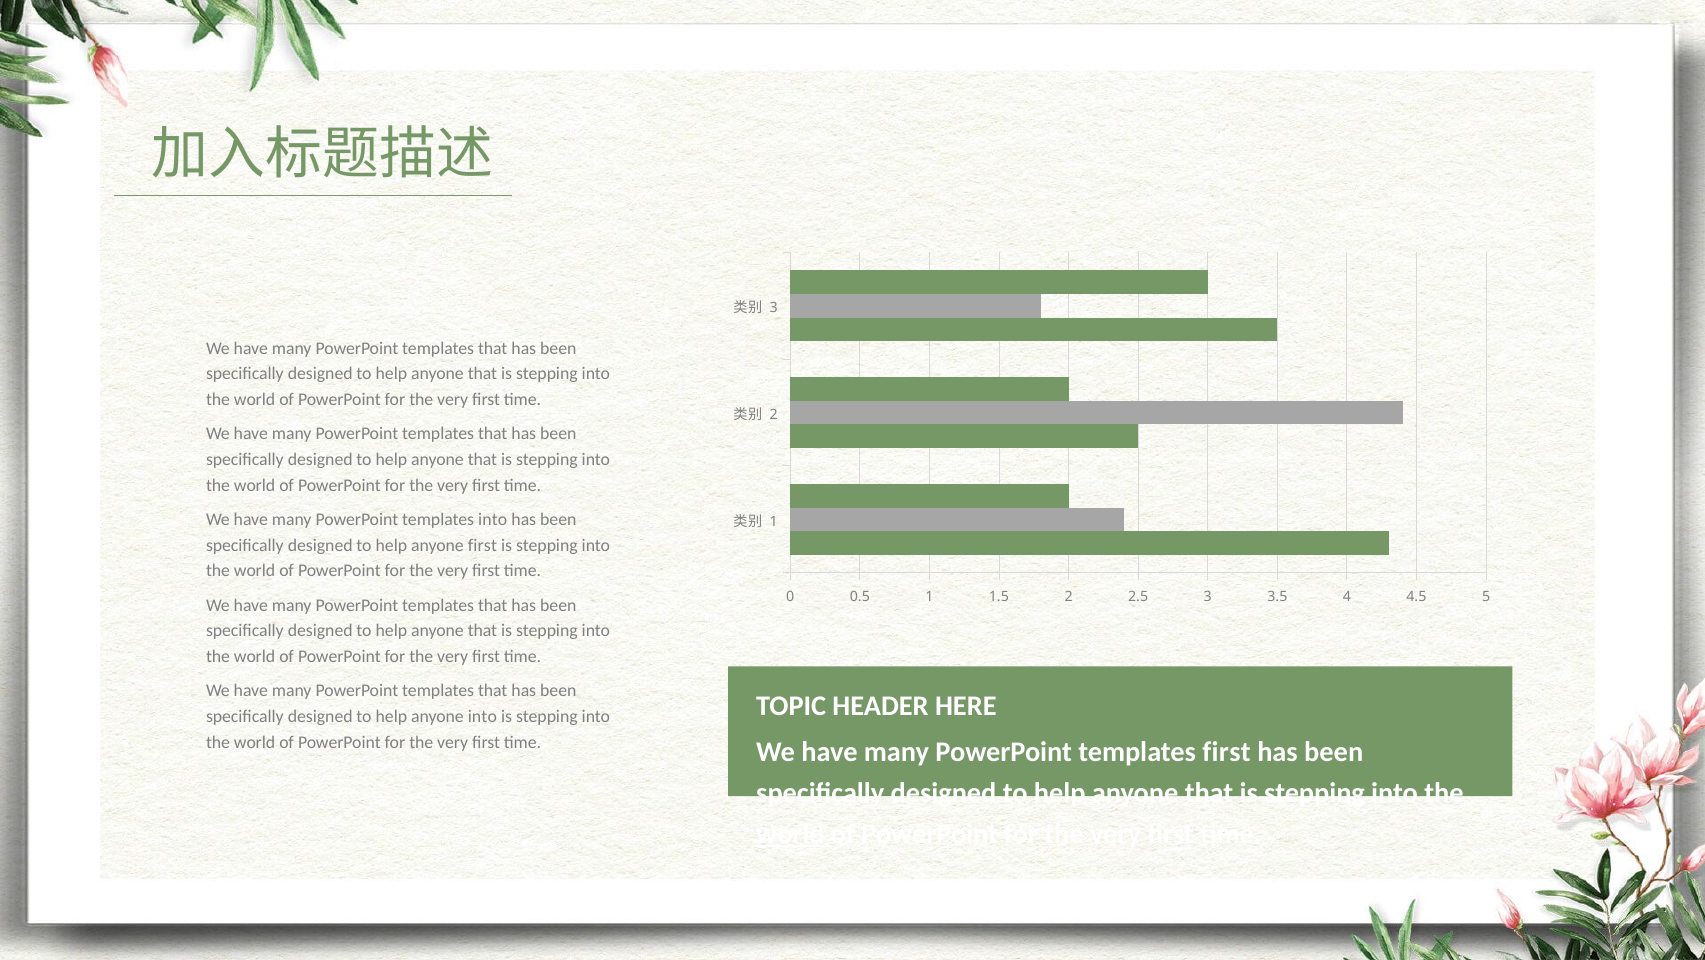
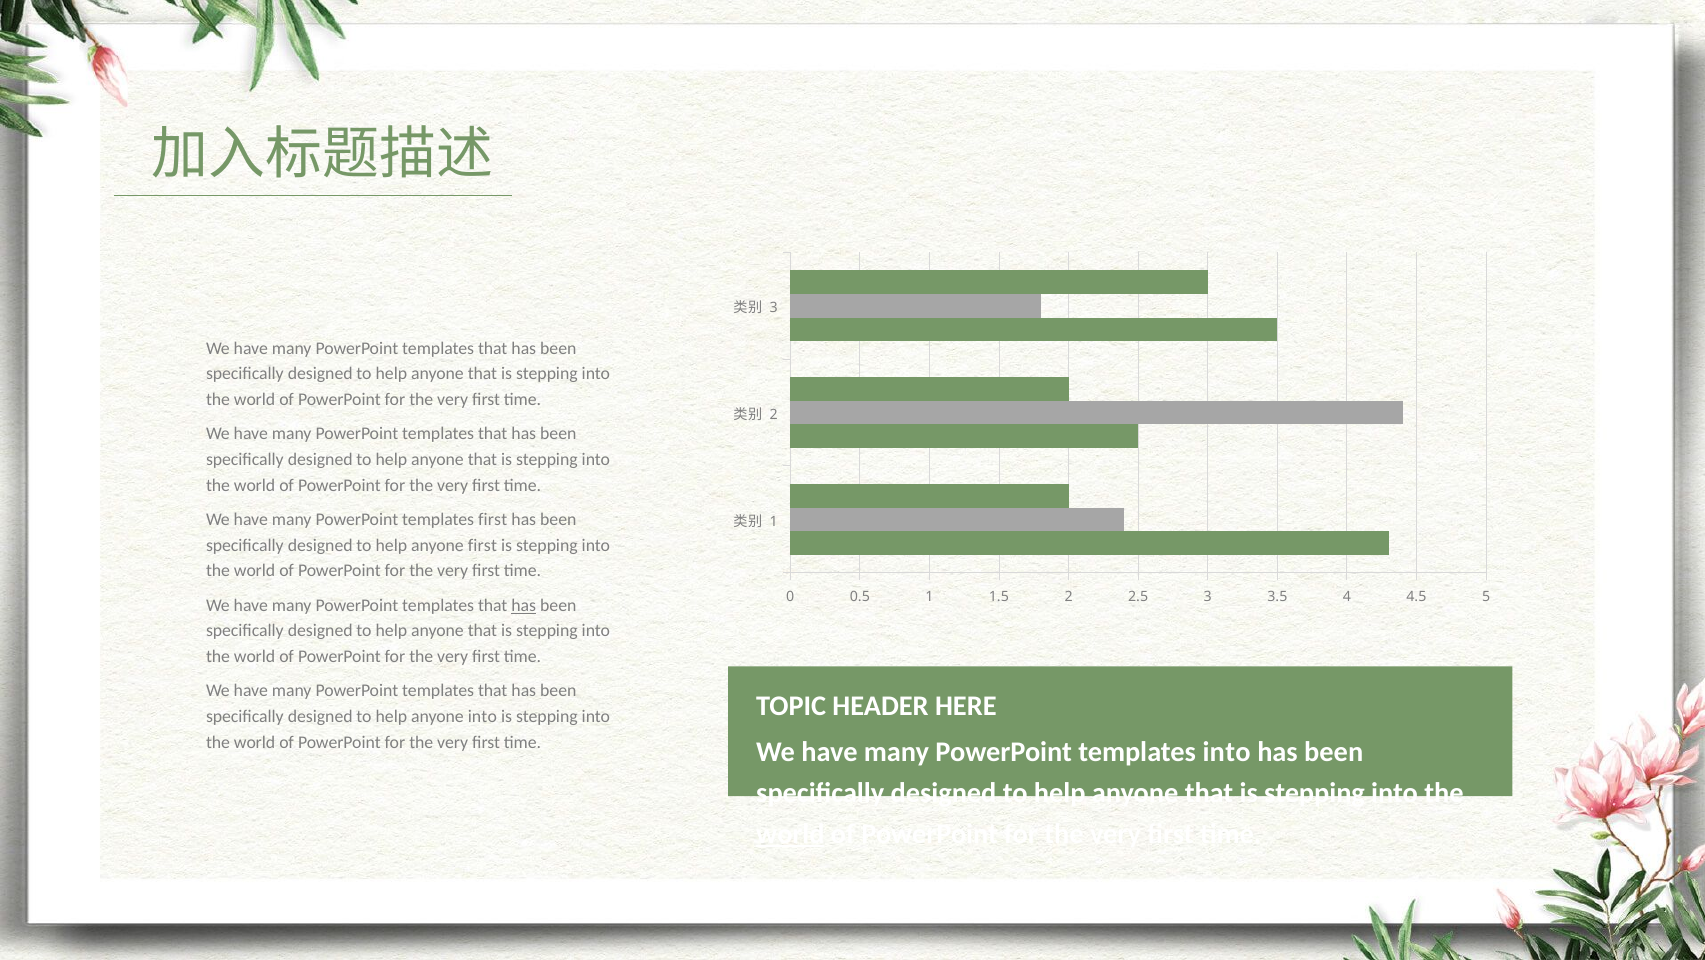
templates into: into -> first
has at (524, 605) underline: none -> present
templates first: first -> into
